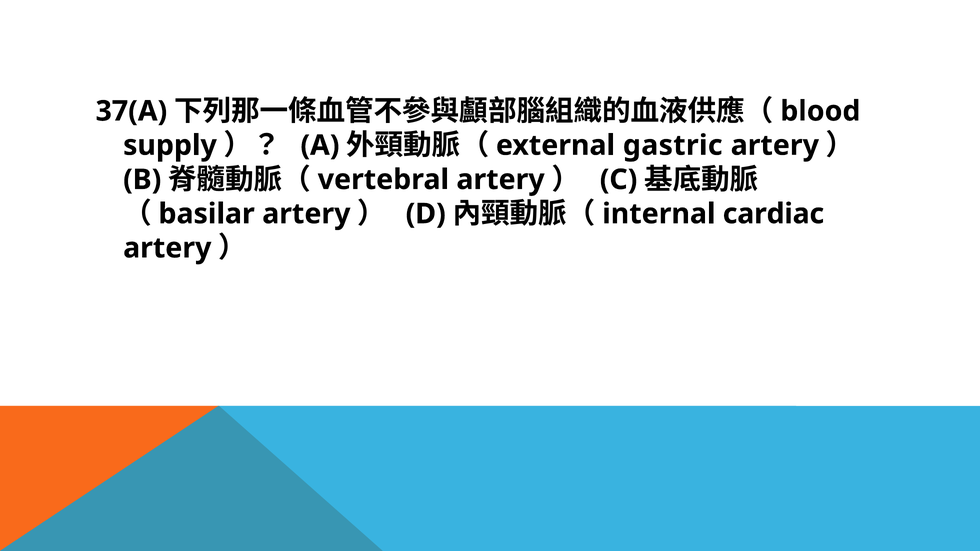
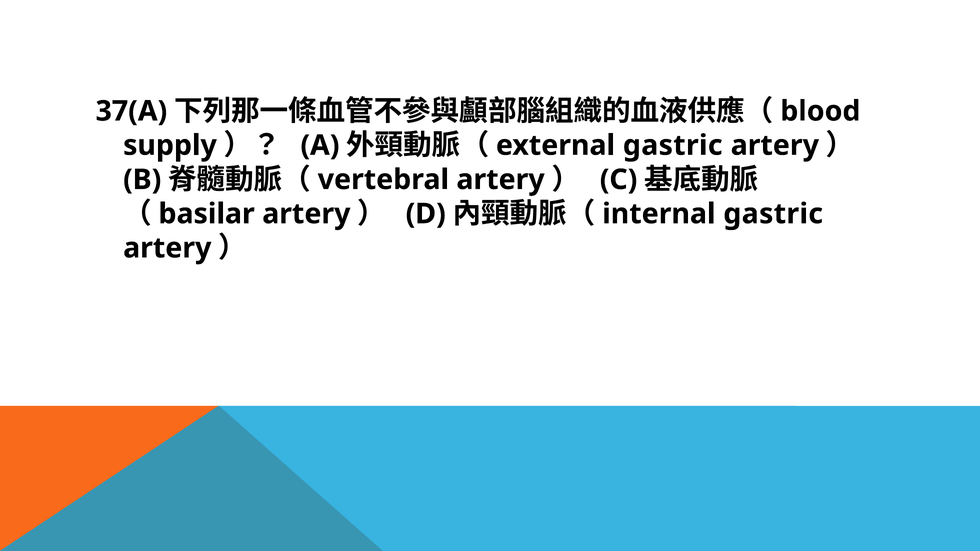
cardiac at (773, 214): cardiac -> gastric
